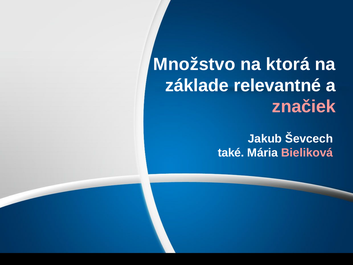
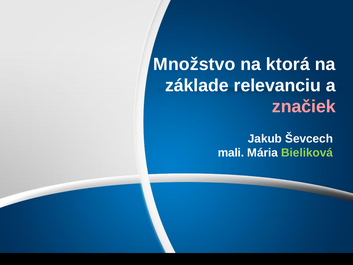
relevantné: relevantné -> relevanciu
také: také -> mali
Bieliková colour: pink -> light green
